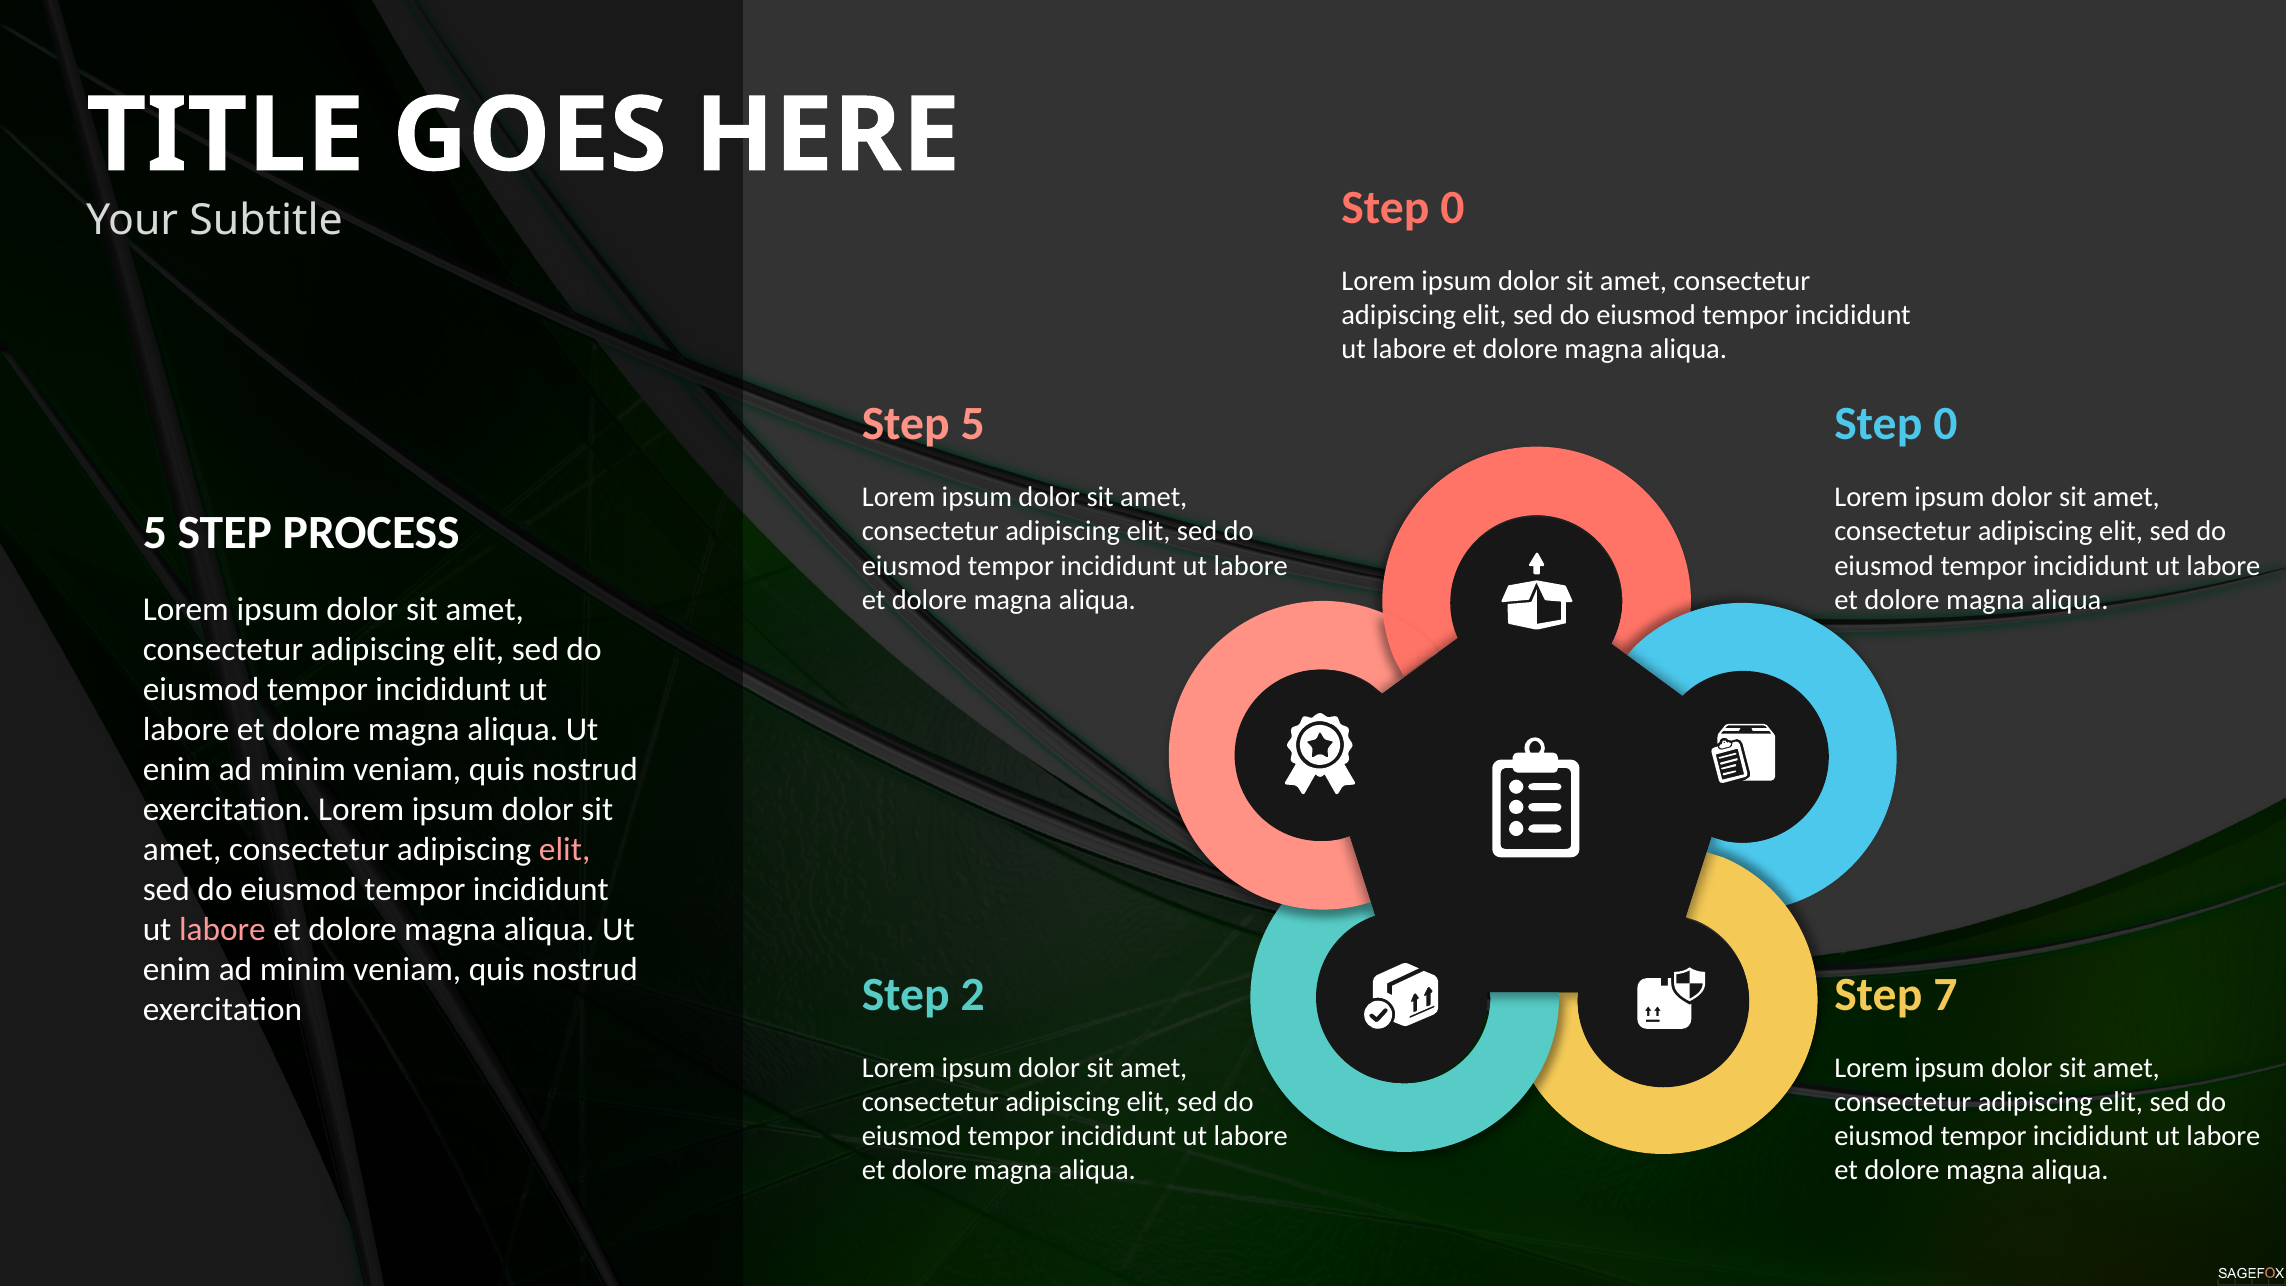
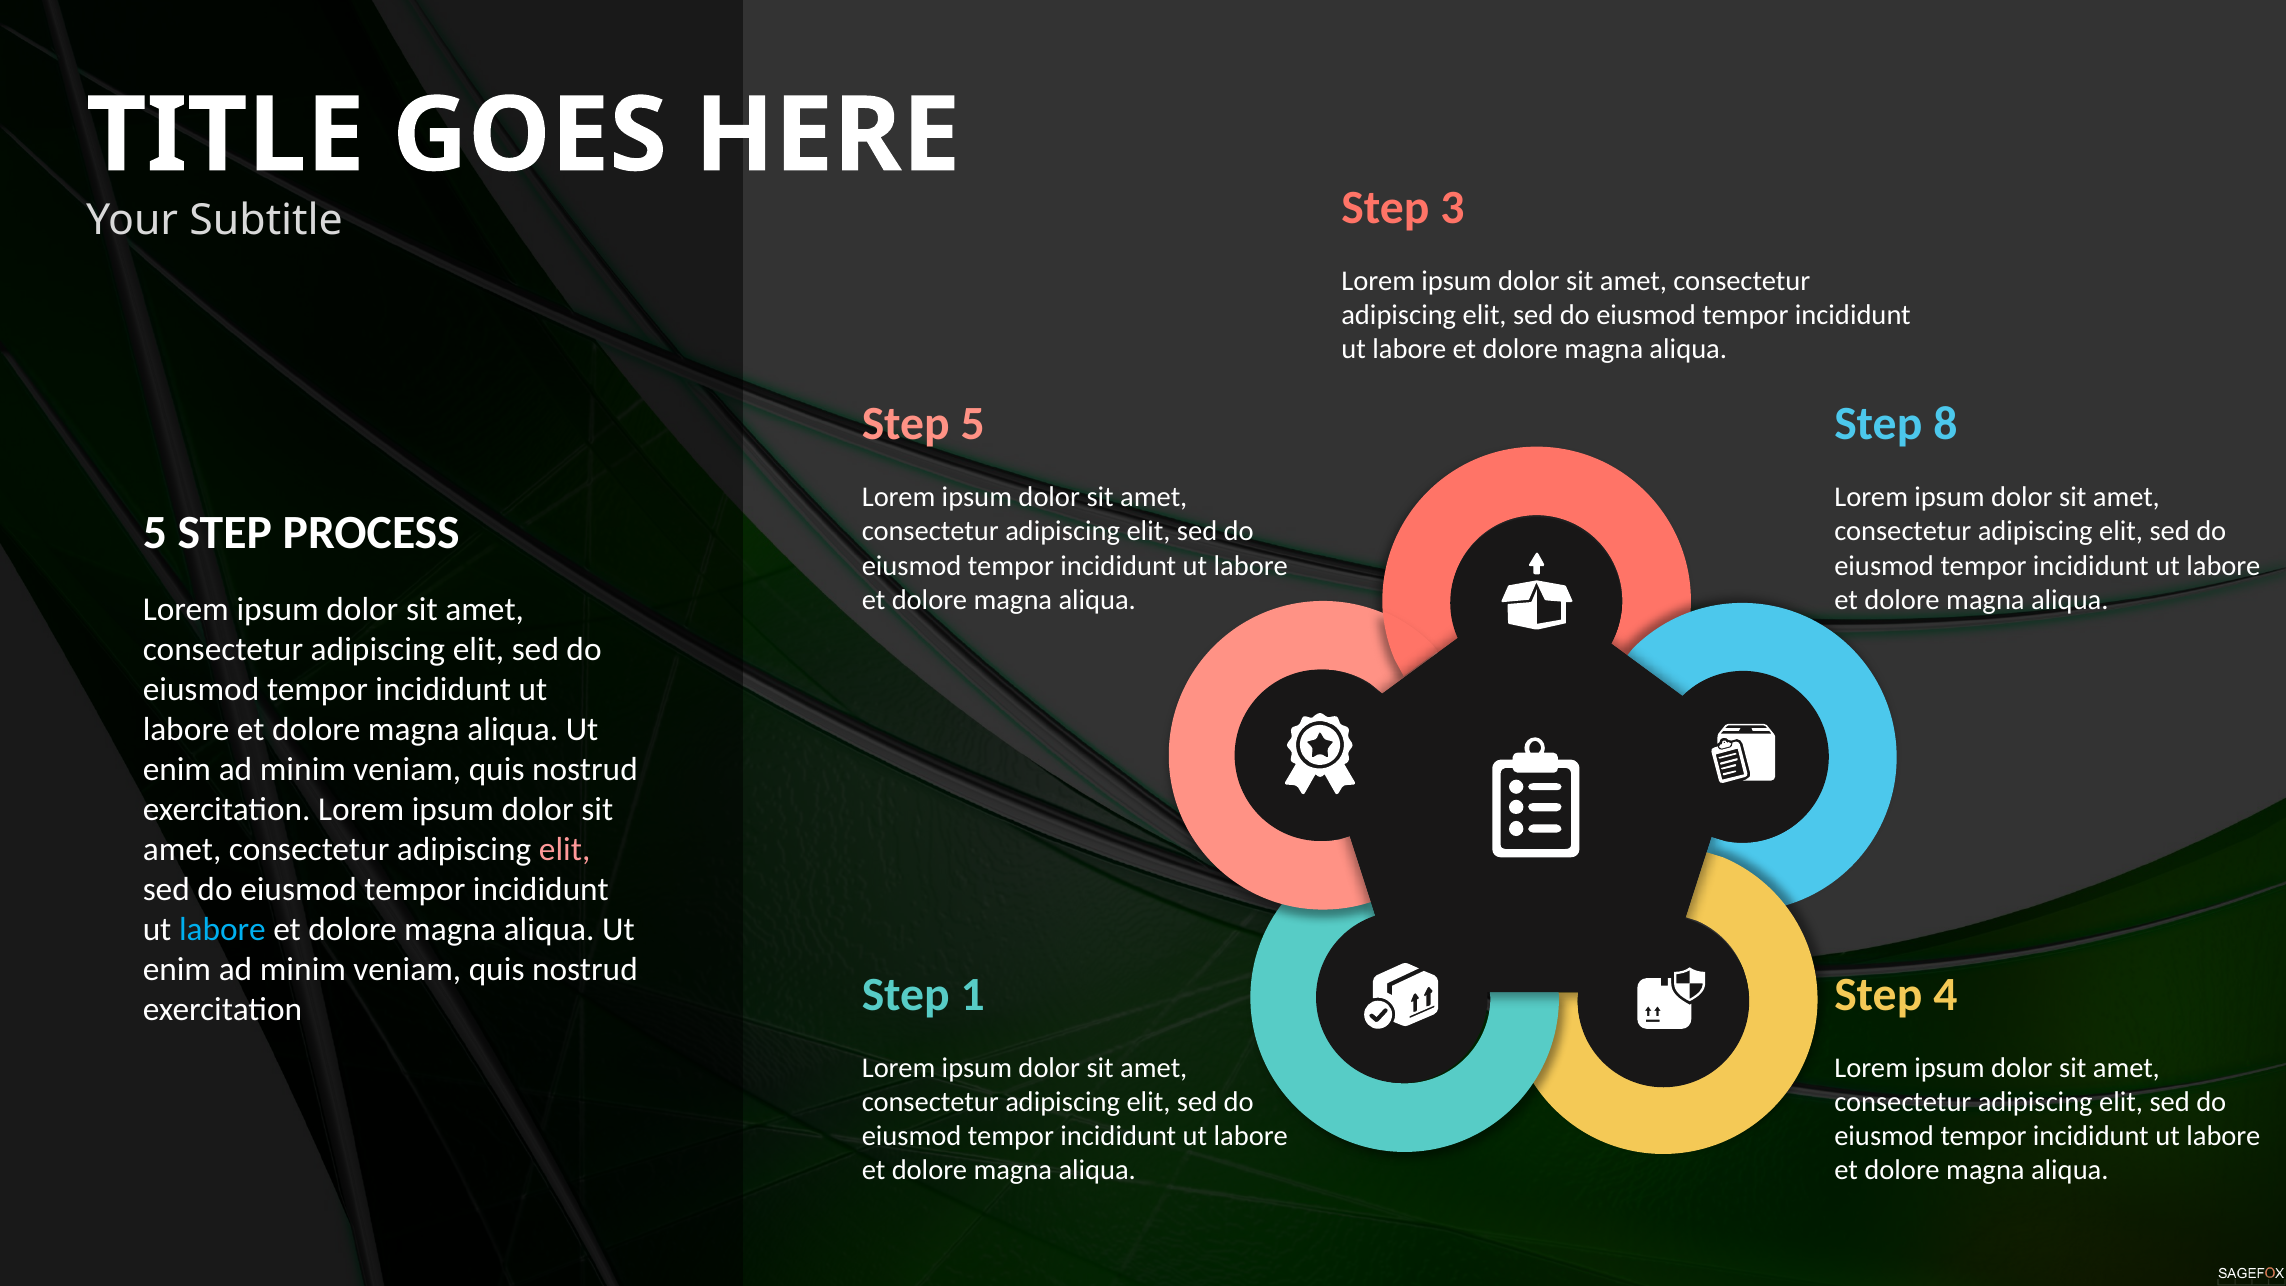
0 at (1452, 208): 0 -> 3
0 at (1945, 424): 0 -> 8
labore at (222, 929) colour: pink -> light blue
2: 2 -> 1
7: 7 -> 4
